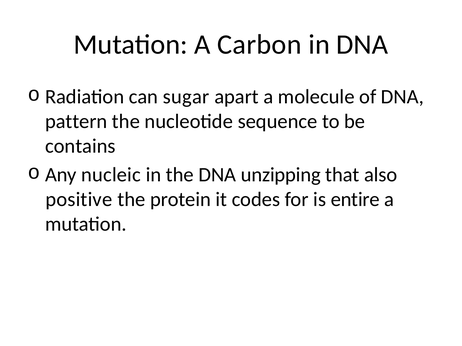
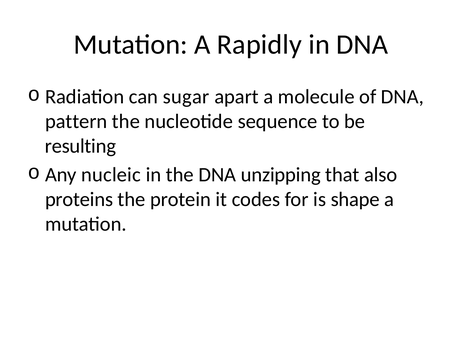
Carbon: Carbon -> Rapidly
contains: contains -> resulting
positive: positive -> proteins
entire: entire -> shape
